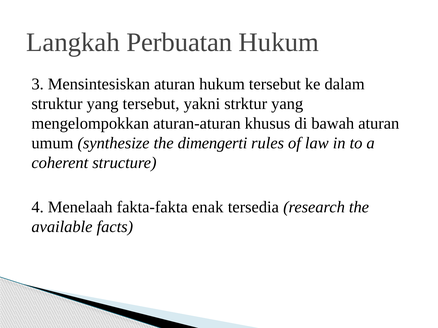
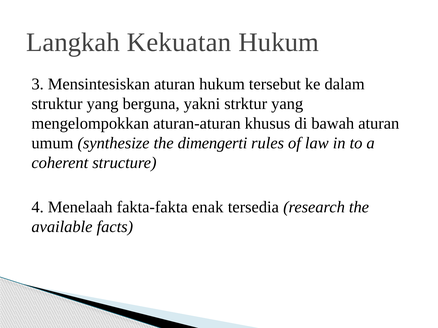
Perbuatan: Perbuatan -> Kekuatan
yang tersebut: tersebut -> berguna
